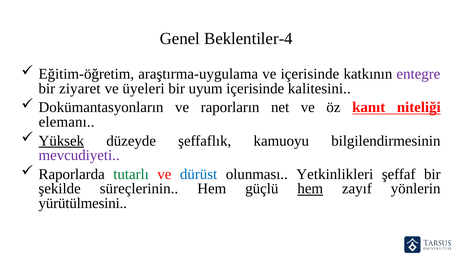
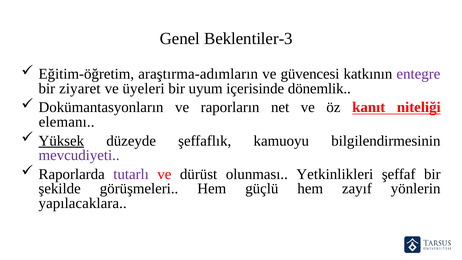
Beklentiler-4: Beklentiler-4 -> Beklentiler-3
araştırma-uygulama: araştırma-uygulama -> araştırma-adımların
ve içerisinde: içerisinde -> güvencesi
kalitesini: kalitesini -> dönemlik
tutarlı colour: green -> purple
dürüst colour: blue -> black
süreçlerinin: süreçlerinin -> görüşmeleri
hem at (310, 189) underline: present -> none
yürütülmesini: yürütülmesini -> yapılacaklara
